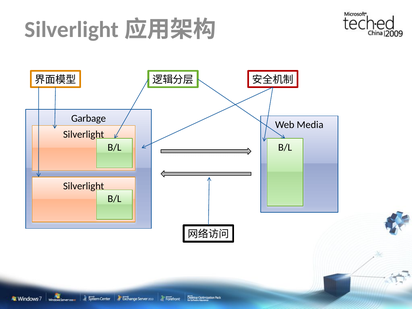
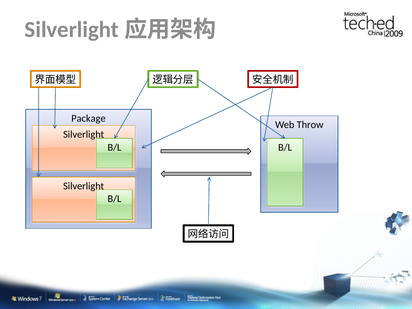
Garbage: Garbage -> Package
Media: Media -> Throw
